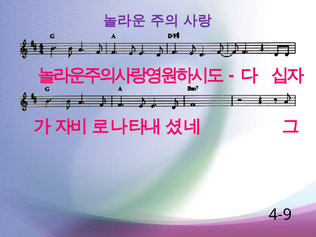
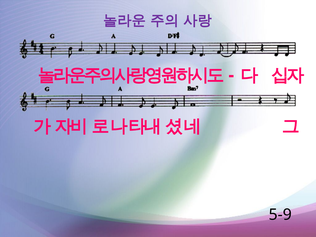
4-9: 4-9 -> 5-9
